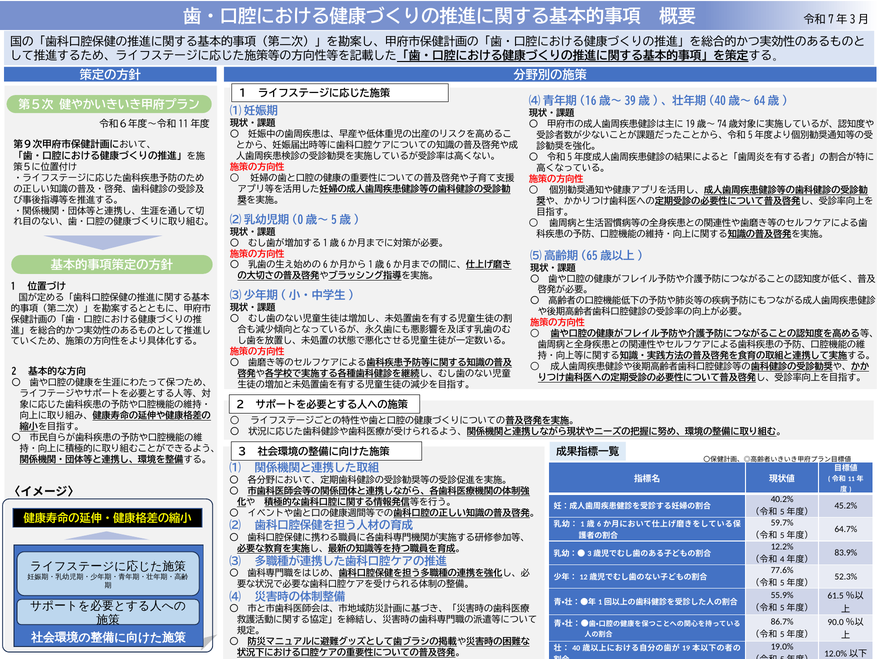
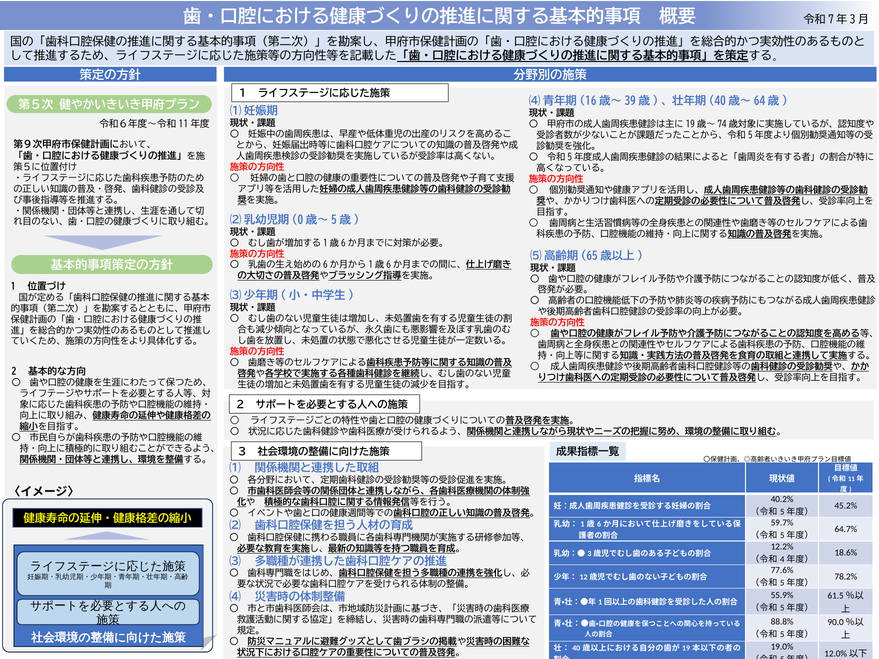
83.9%: 83.9% -> 18.6%
52.3%: 52.3% -> 78.2%
86.7%: 86.7% -> 88.8%
